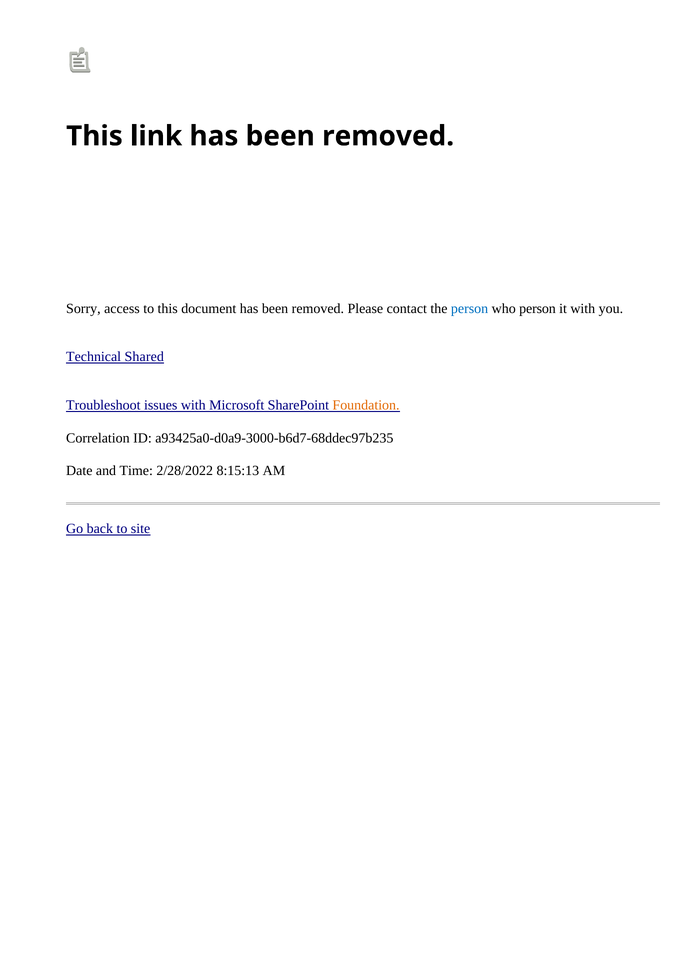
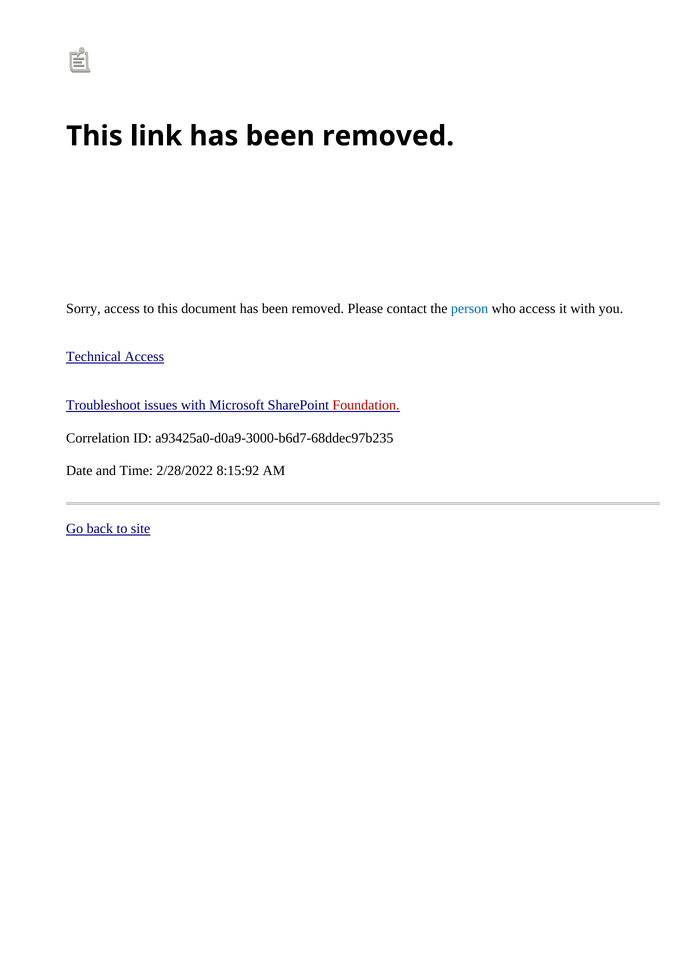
who person: person -> access
Technical Shared: Shared -> Access
Foundation colour: orange -> red
8:15:13: 8:15:13 -> 8:15:92
